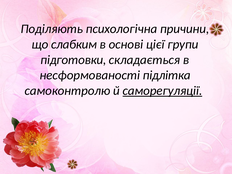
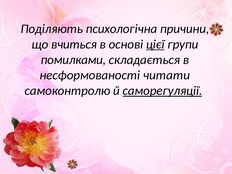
слабким: слабким -> вчиться
цієї underline: none -> present
підготовки: підготовки -> помилками
підлітка: підлітка -> читати
